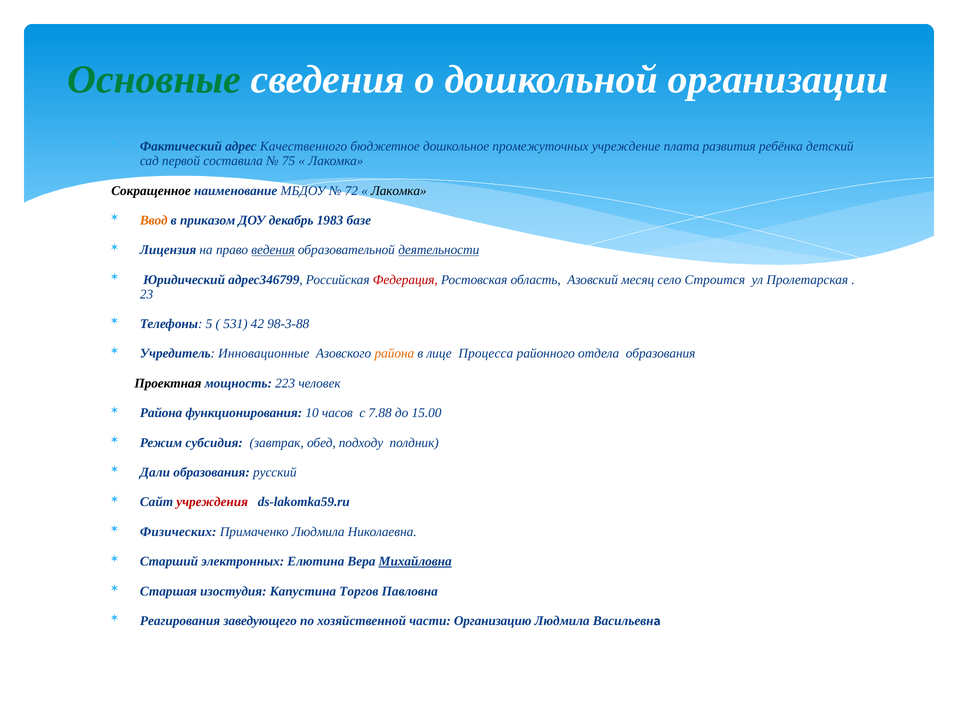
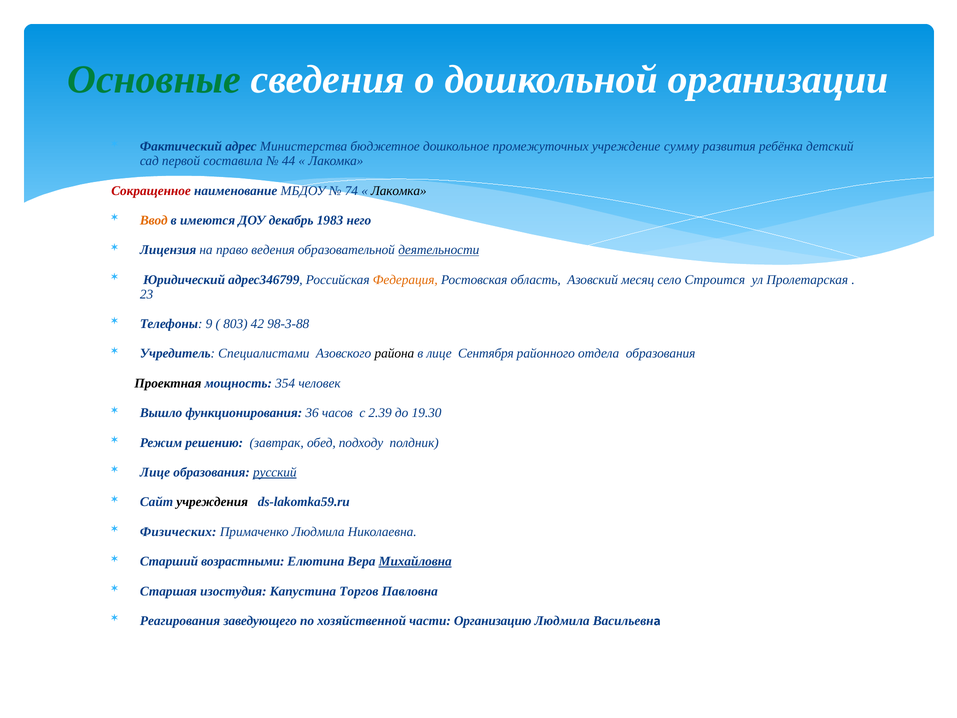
Качественного: Качественного -> Министерства
плата: плата -> сумму
75: 75 -> 44
Сокращенное colour: black -> red
72: 72 -> 74
приказом: приказом -> имеются
базе: базе -> него
ведения underline: present -> none
Федерация colour: red -> orange
5: 5 -> 9
531: 531 -> 803
Инновационные: Инновационные -> Специалистами
района at (394, 353) colour: orange -> black
Процесса: Процесса -> Сентября
223: 223 -> 354
Района at (161, 413): Района -> Вышло
10: 10 -> 36
7.88: 7.88 -> 2.39
15.00: 15.00 -> 19.30
субсидия: субсидия -> решению
Дали at (155, 472): Дали -> Лице
русский underline: none -> present
учреждения colour: red -> black
электронных: электронных -> возрастными
